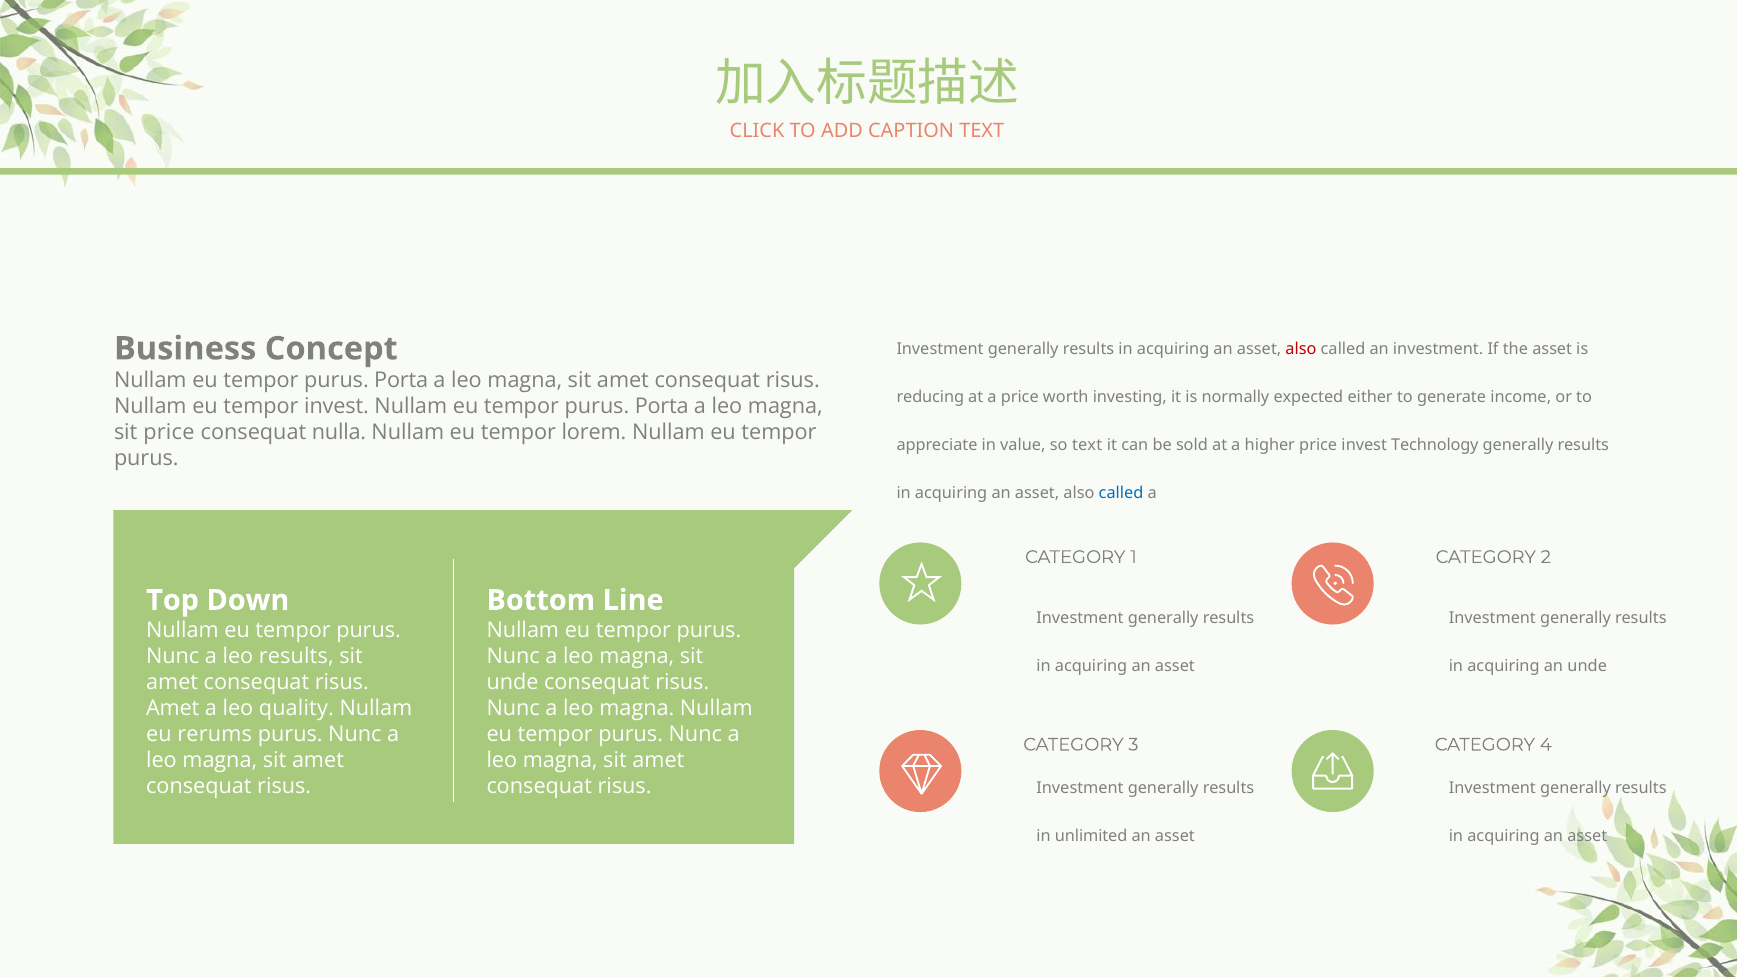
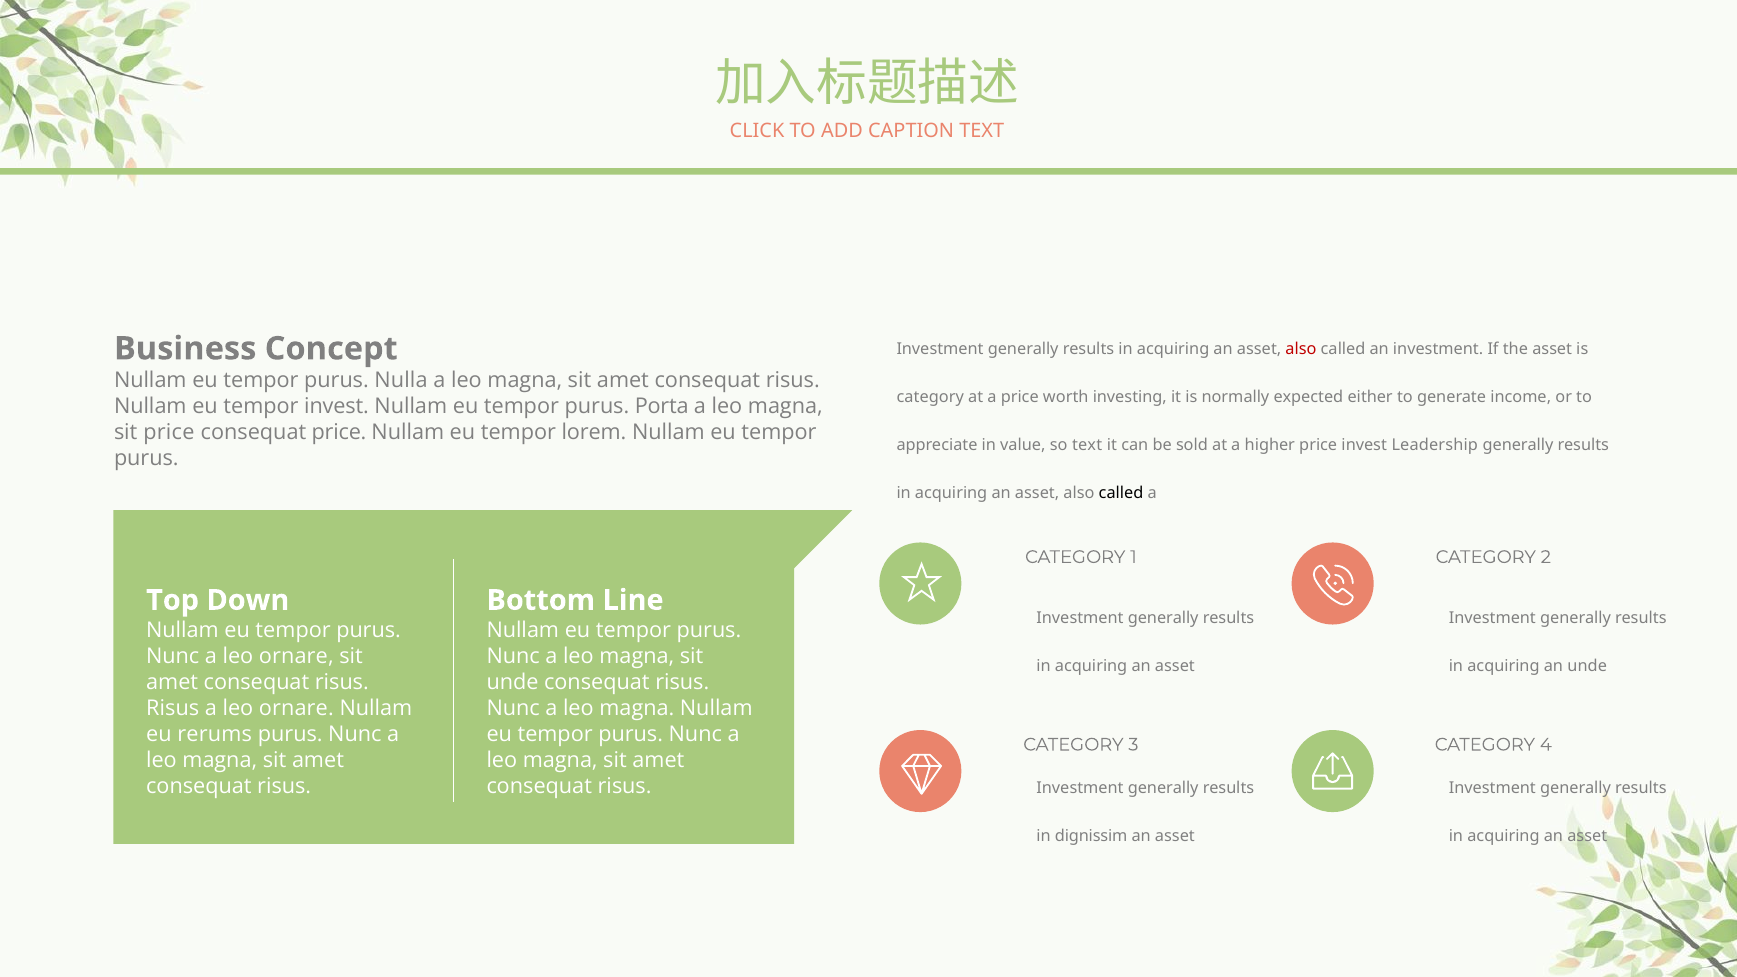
Porta at (401, 381): Porta -> Nulla
reducing at (930, 397): reducing -> category
consequat nulla: nulla -> price
Technology: Technology -> Leadership
called at (1121, 493) colour: blue -> black
Nunc a leo results: results -> ornare
Amet at (173, 709): Amet -> Risus
quality at (296, 709): quality -> ornare
unlimited: unlimited -> dignissim
